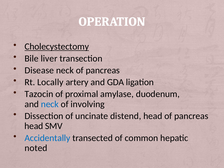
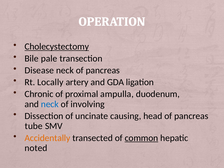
liver: liver -> pale
Tazocin: Tazocin -> Chronic
amylase: amylase -> ampulla
distend: distend -> causing
head at (34, 126): head -> tube
Accidentally colour: blue -> orange
common underline: none -> present
